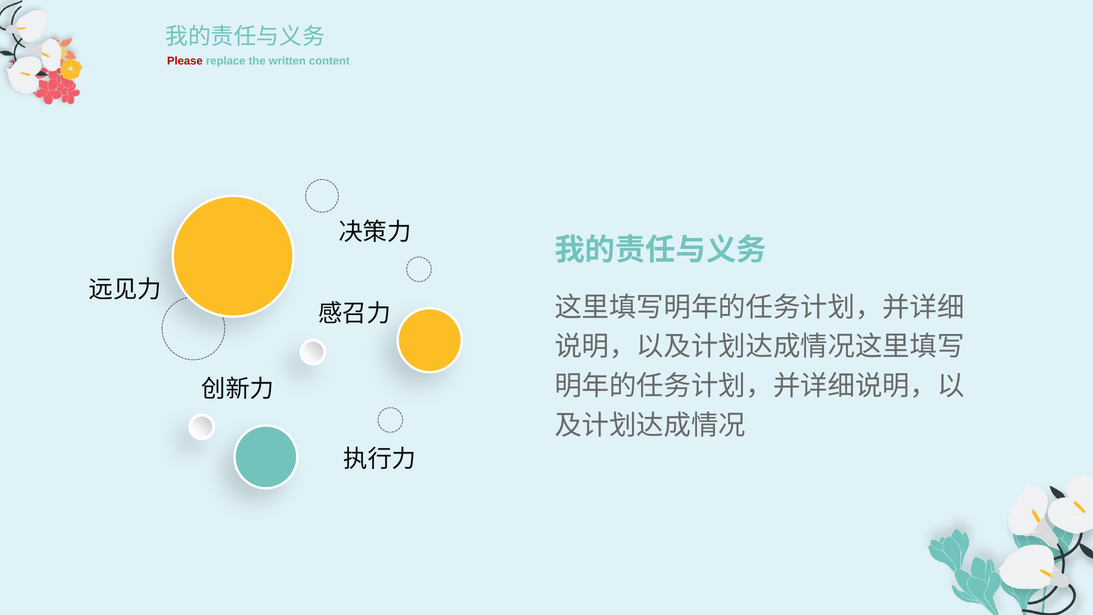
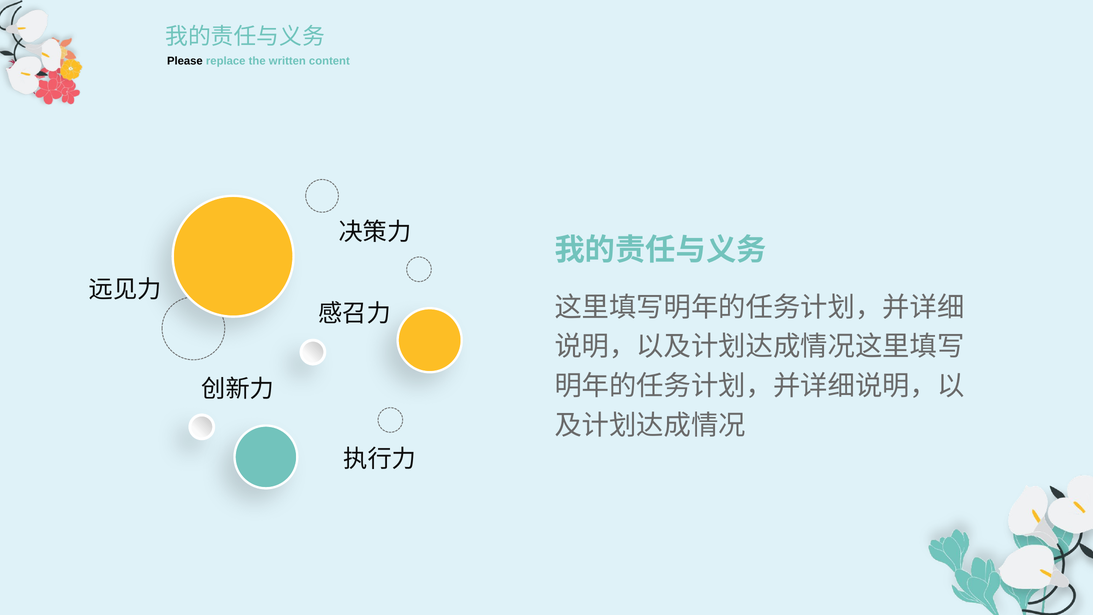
Please colour: red -> black
